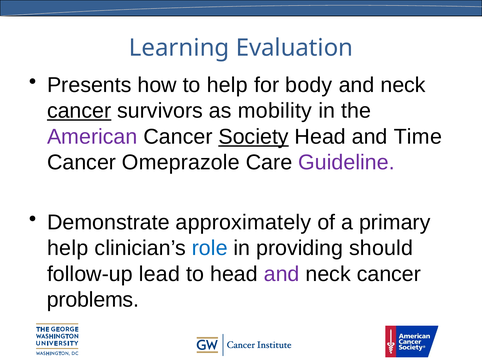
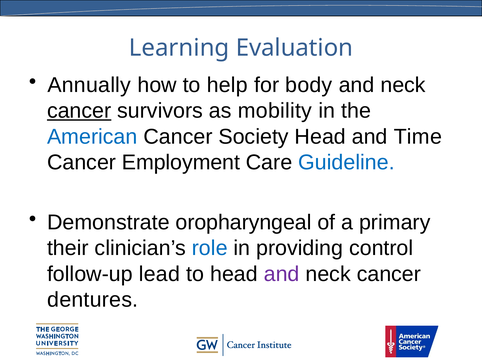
Presents: Presents -> Annually
American colour: purple -> blue
Society underline: present -> none
Omeprazole: Omeprazole -> Employment
Guideline colour: purple -> blue
approximately: approximately -> oropharyngeal
help at (68, 248): help -> their
should: should -> control
problems: problems -> dentures
